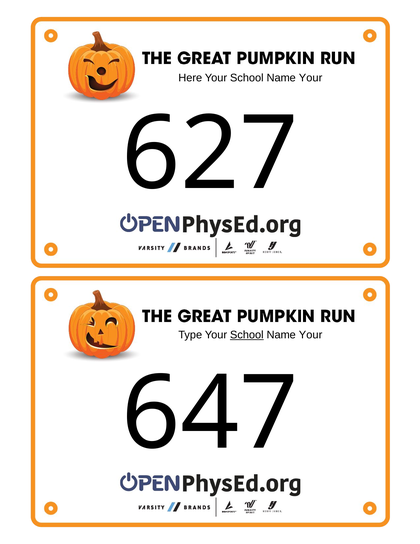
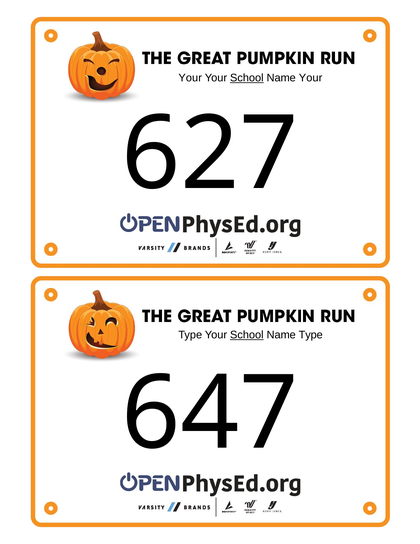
Here at (190, 78): Here -> Your
School at (247, 78) underline: none -> present
Your at (311, 335): Your -> Type
